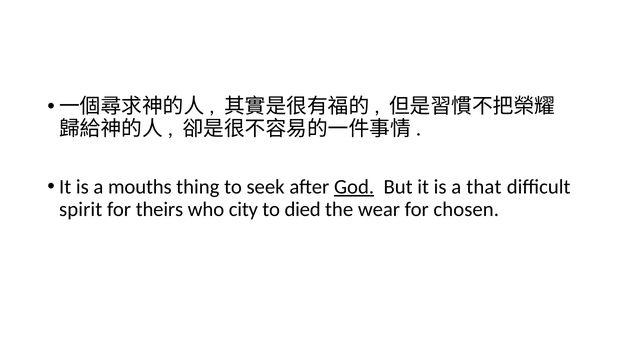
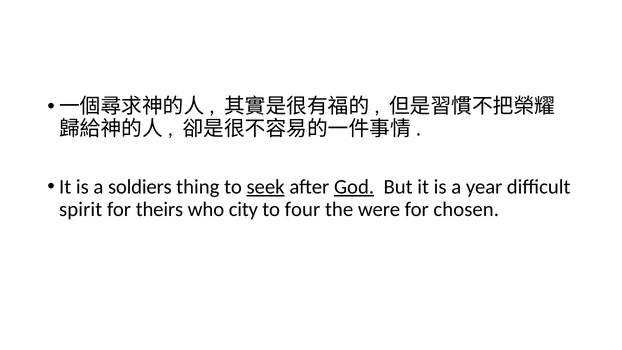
mouths: mouths -> soldiers
seek underline: none -> present
that: that -> year
died: died -> four
wear: wear -> were
